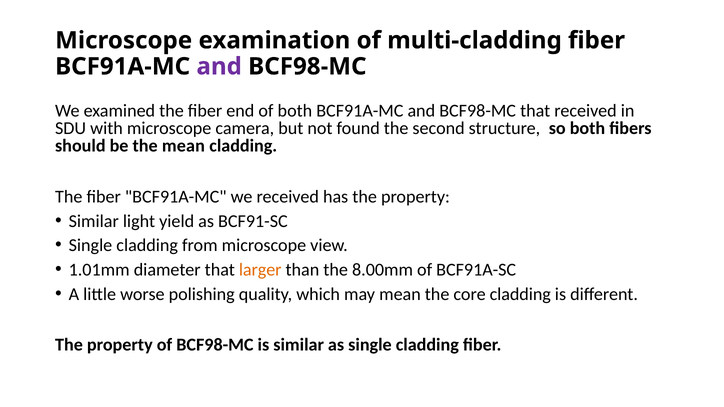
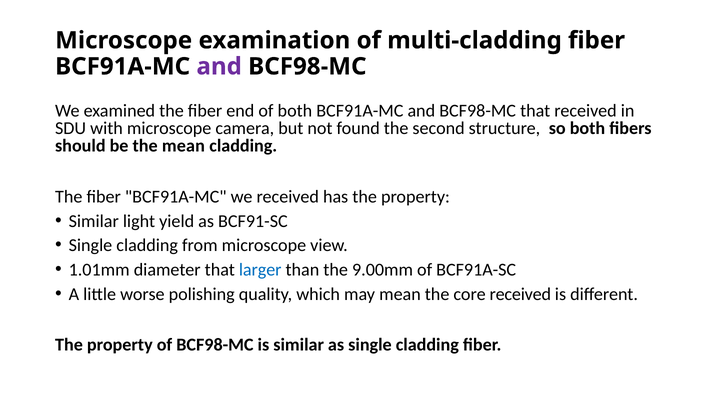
larger colour: orange -> blue
8.00mm: 8.00mm -> 9.00mm
core cladding: cladding -> received
